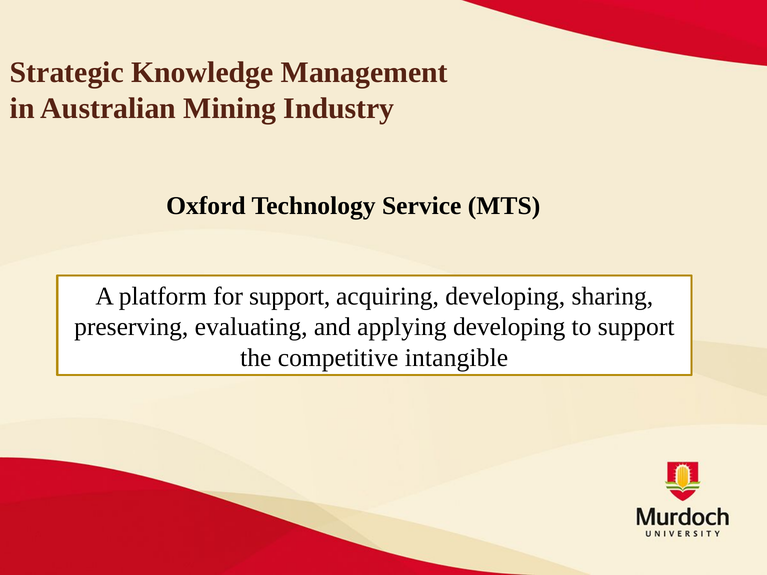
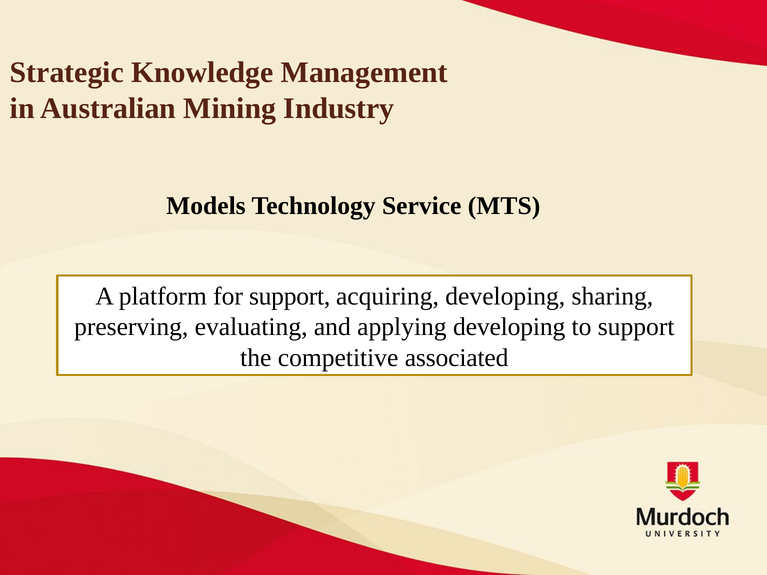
Oxford: Oxford -> Models
intangible: intangible -> associated
